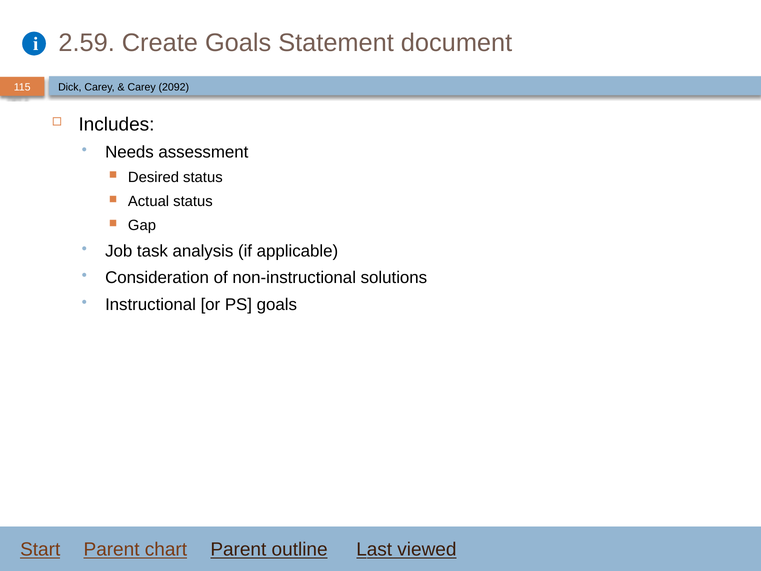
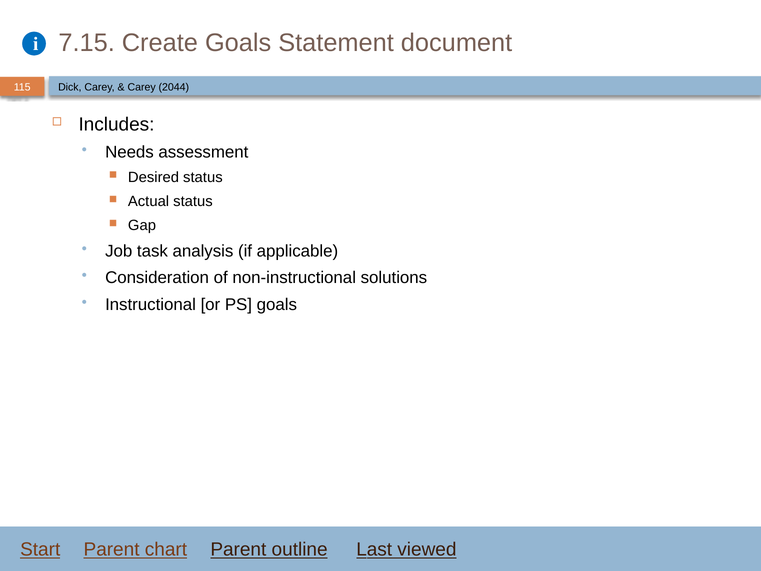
2.59: 2.59 -> 7.15
2092: 2092 -> 2044
